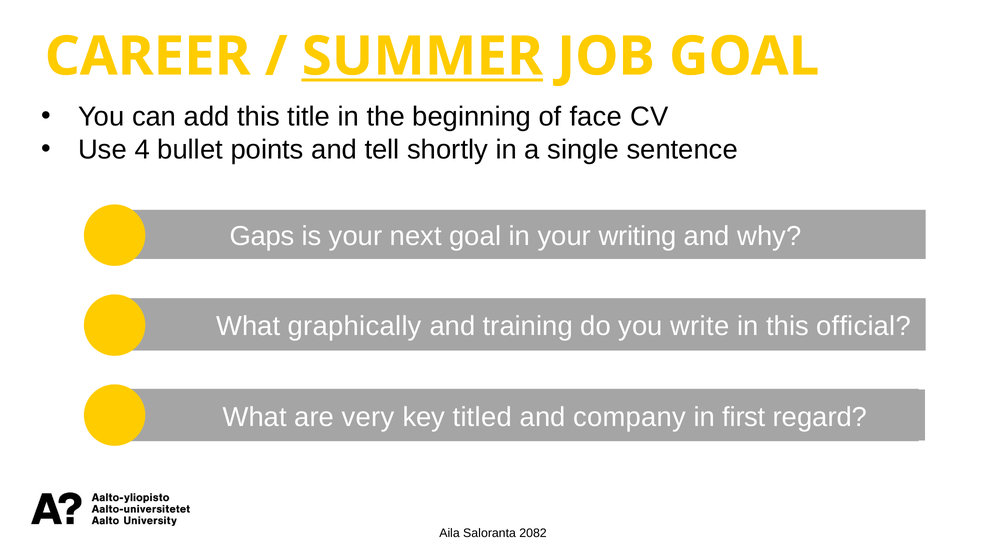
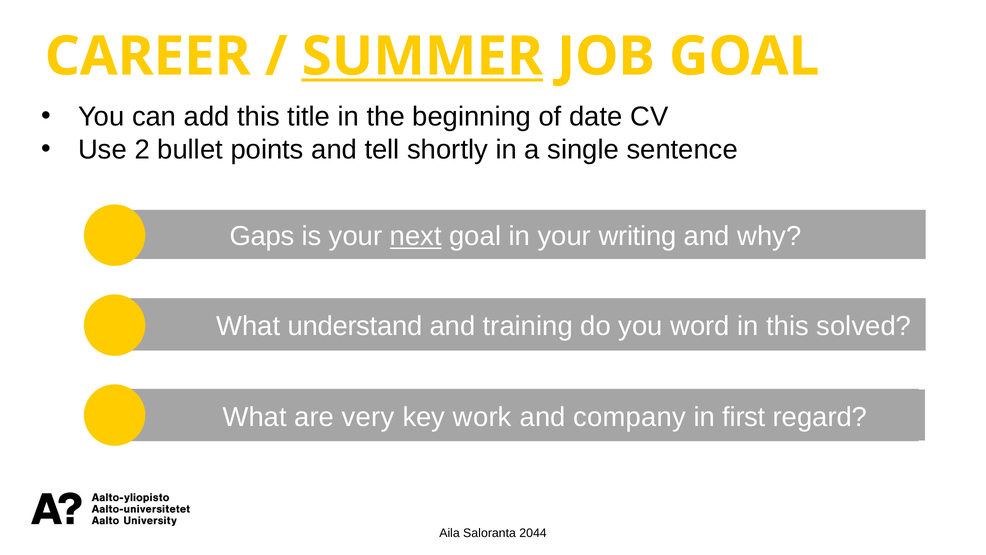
face: face -> date
4: 4 -> 2
next underline: none -> present
graphically: graphically -> understand
write: write -> word
official: official -> solved
titled: titled -> work
2082: 2082 -> 2044
